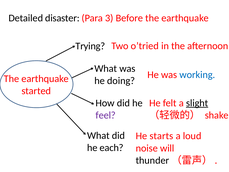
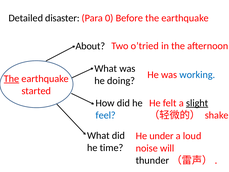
3: 3 -> 0
Trying: Trying -> About
The at (12, 79) underline: none -> present
feel colour: purple -> blue
starts: starts -> under
each: each -> time
